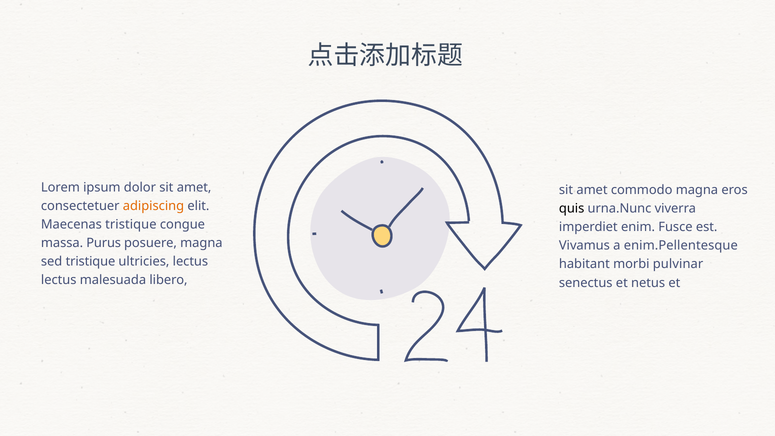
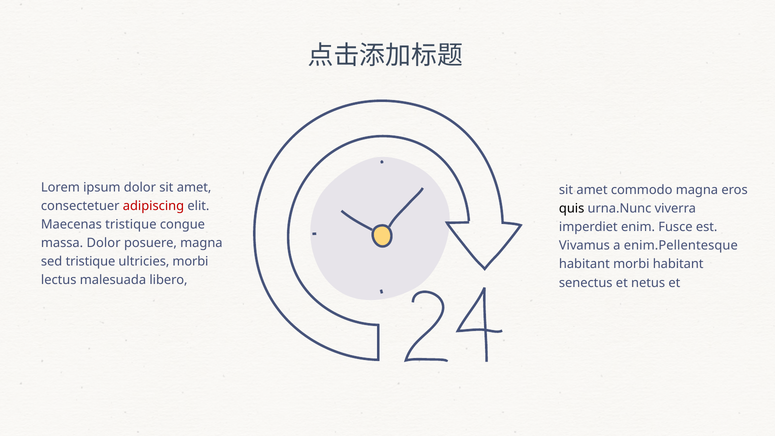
adipiscing colour: orange -> red
massa Purus: Purus -> Dolor
ultricies lectus: lectus -> morbi
morbi pulvinar: pulvinar -> habitant
